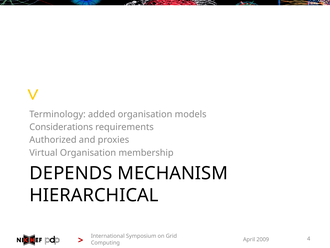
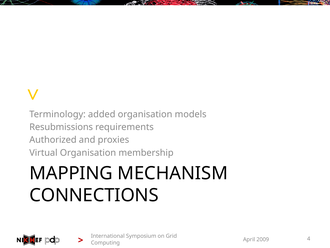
Considerations: Considerations -> Resubmissions
DEPENDS: DEPENDS -> MAPPING
HIERARCHICAL: HIERARCHICAL -> CONNECTIONS
